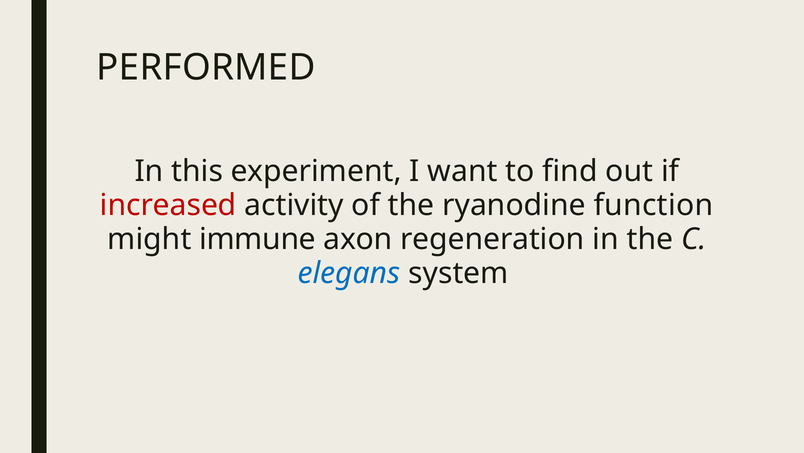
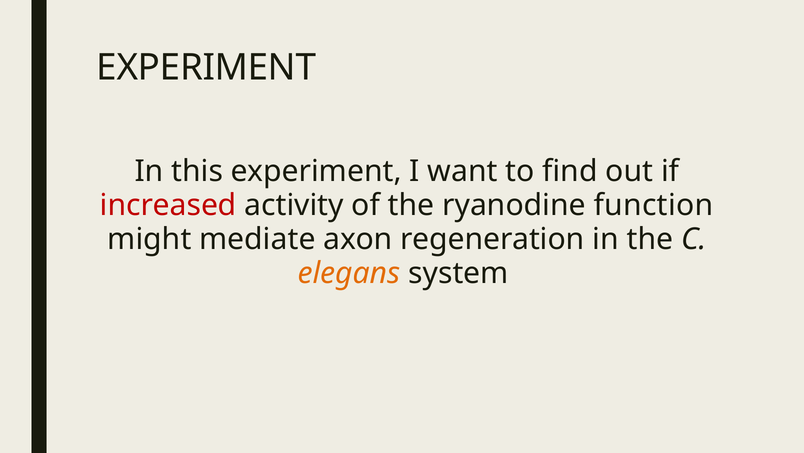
PERFORMED at (206, 68): PERFORMED -> EXPERIMENT
immune: immune -> mediate
elegans colour: blue -> orange
